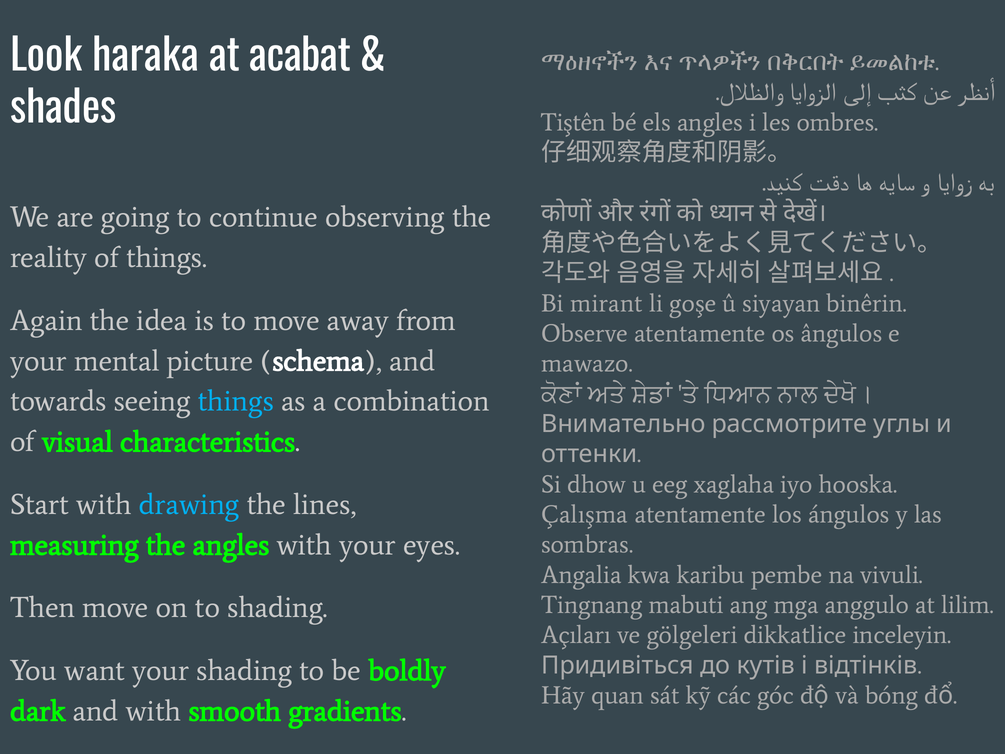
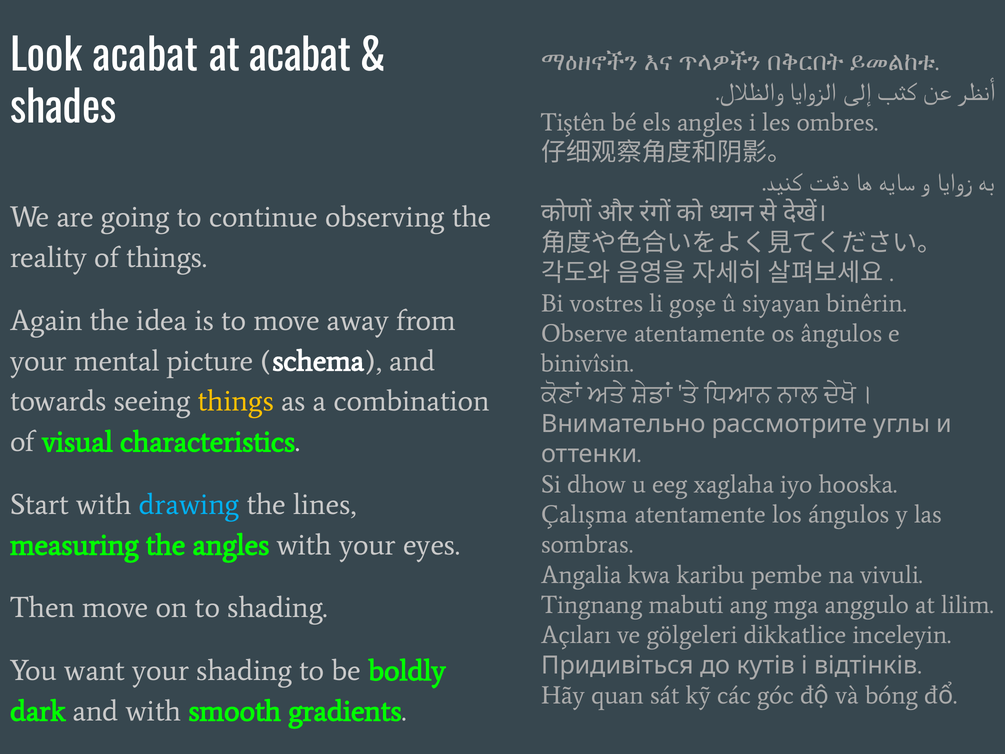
Look haraka: haraka -> acabat
mirant: mirant -> vostres
mawazo: mawazo -> binivîsin
things at (236, 401) colour: light blue -> yellow
